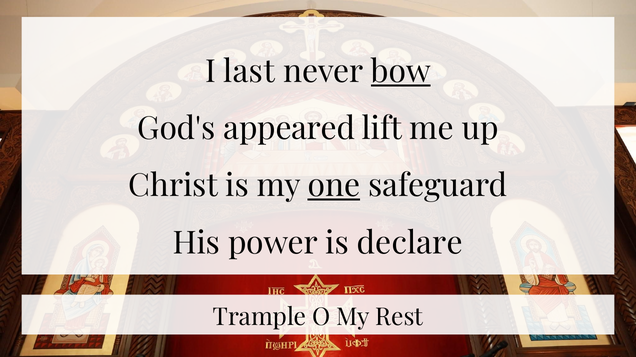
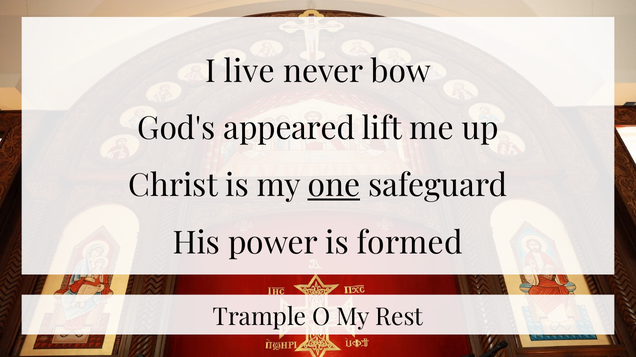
last: last -> live
bow underline: present -> none
declare: declare -> formed
